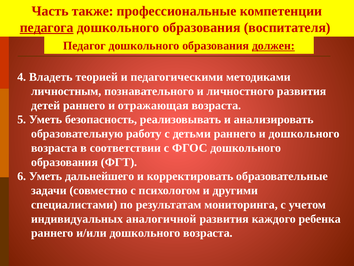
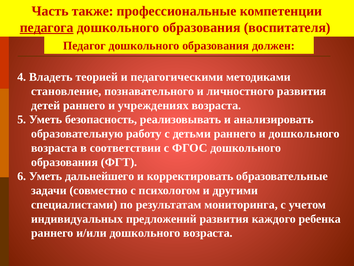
должен underline: present -> none
личностным: личностным -> становление
отражающая: отражающая -> учреждениях
аналогичной: аналогичной -> предложений
